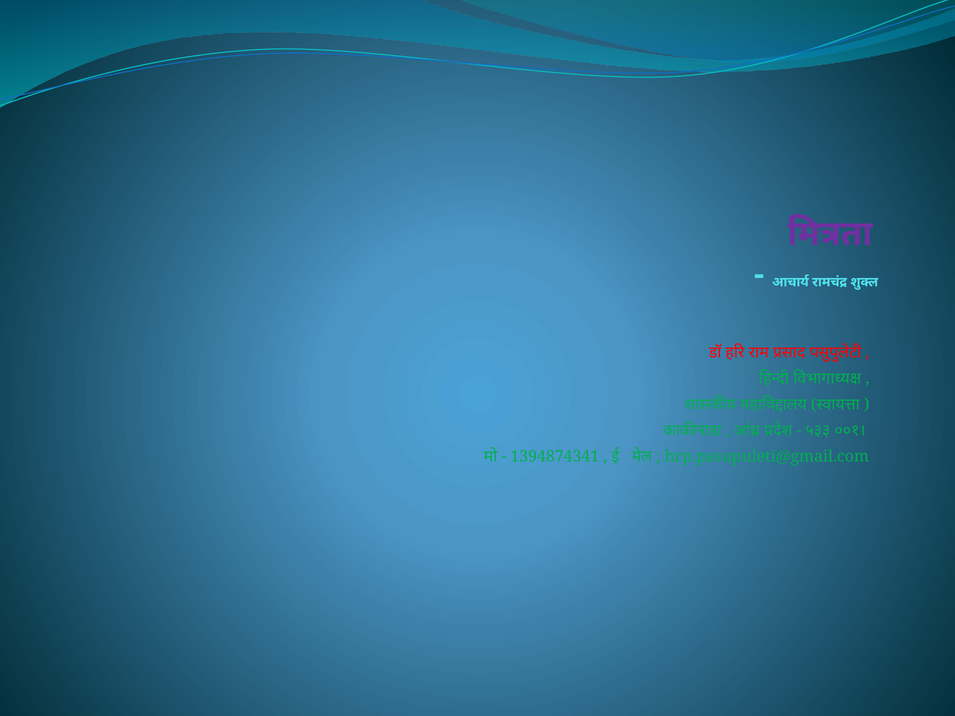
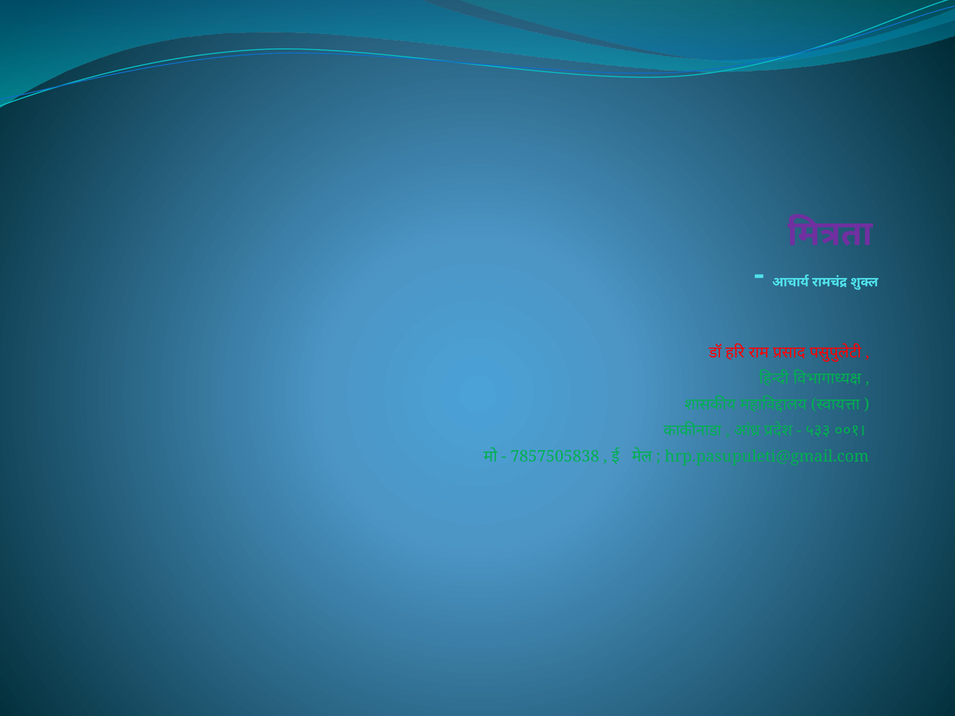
1394874341: 1394874341 -> 7857505838
